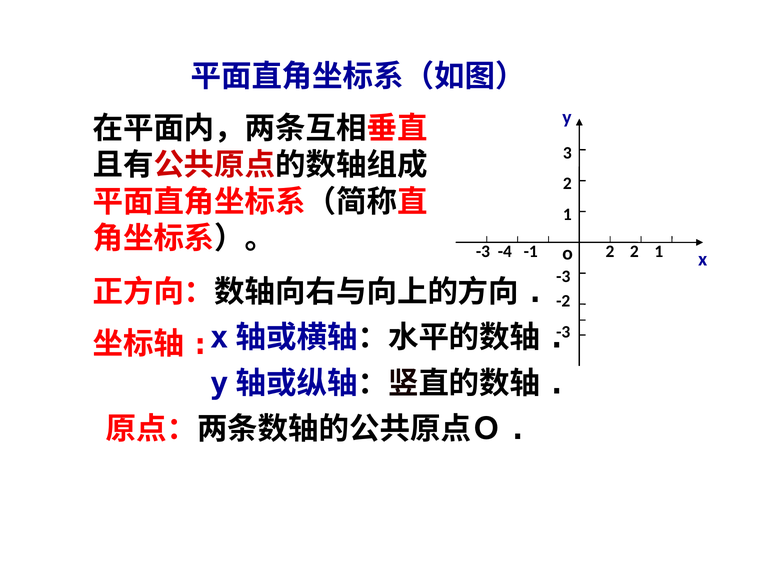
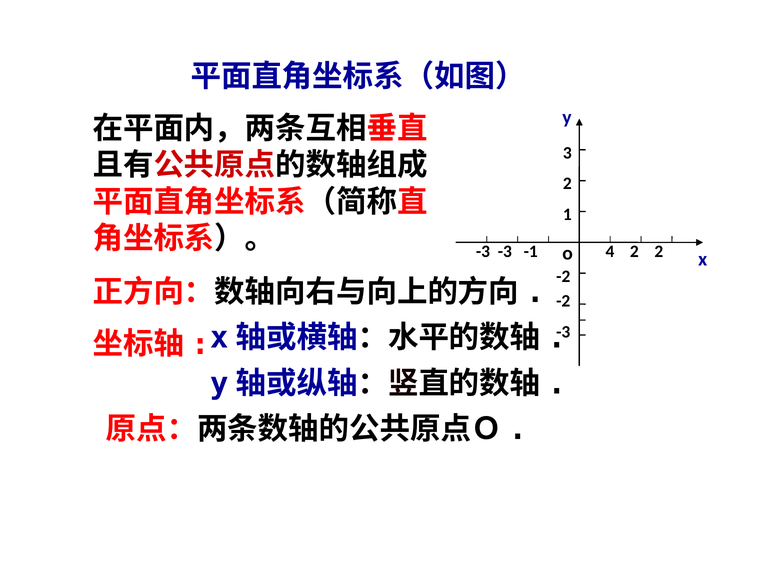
-3 -4: -4 -> -3
-1 2: 2 -> 4
2 1: 1 -> 2
-3 at (563, 276): -3 -> -2
